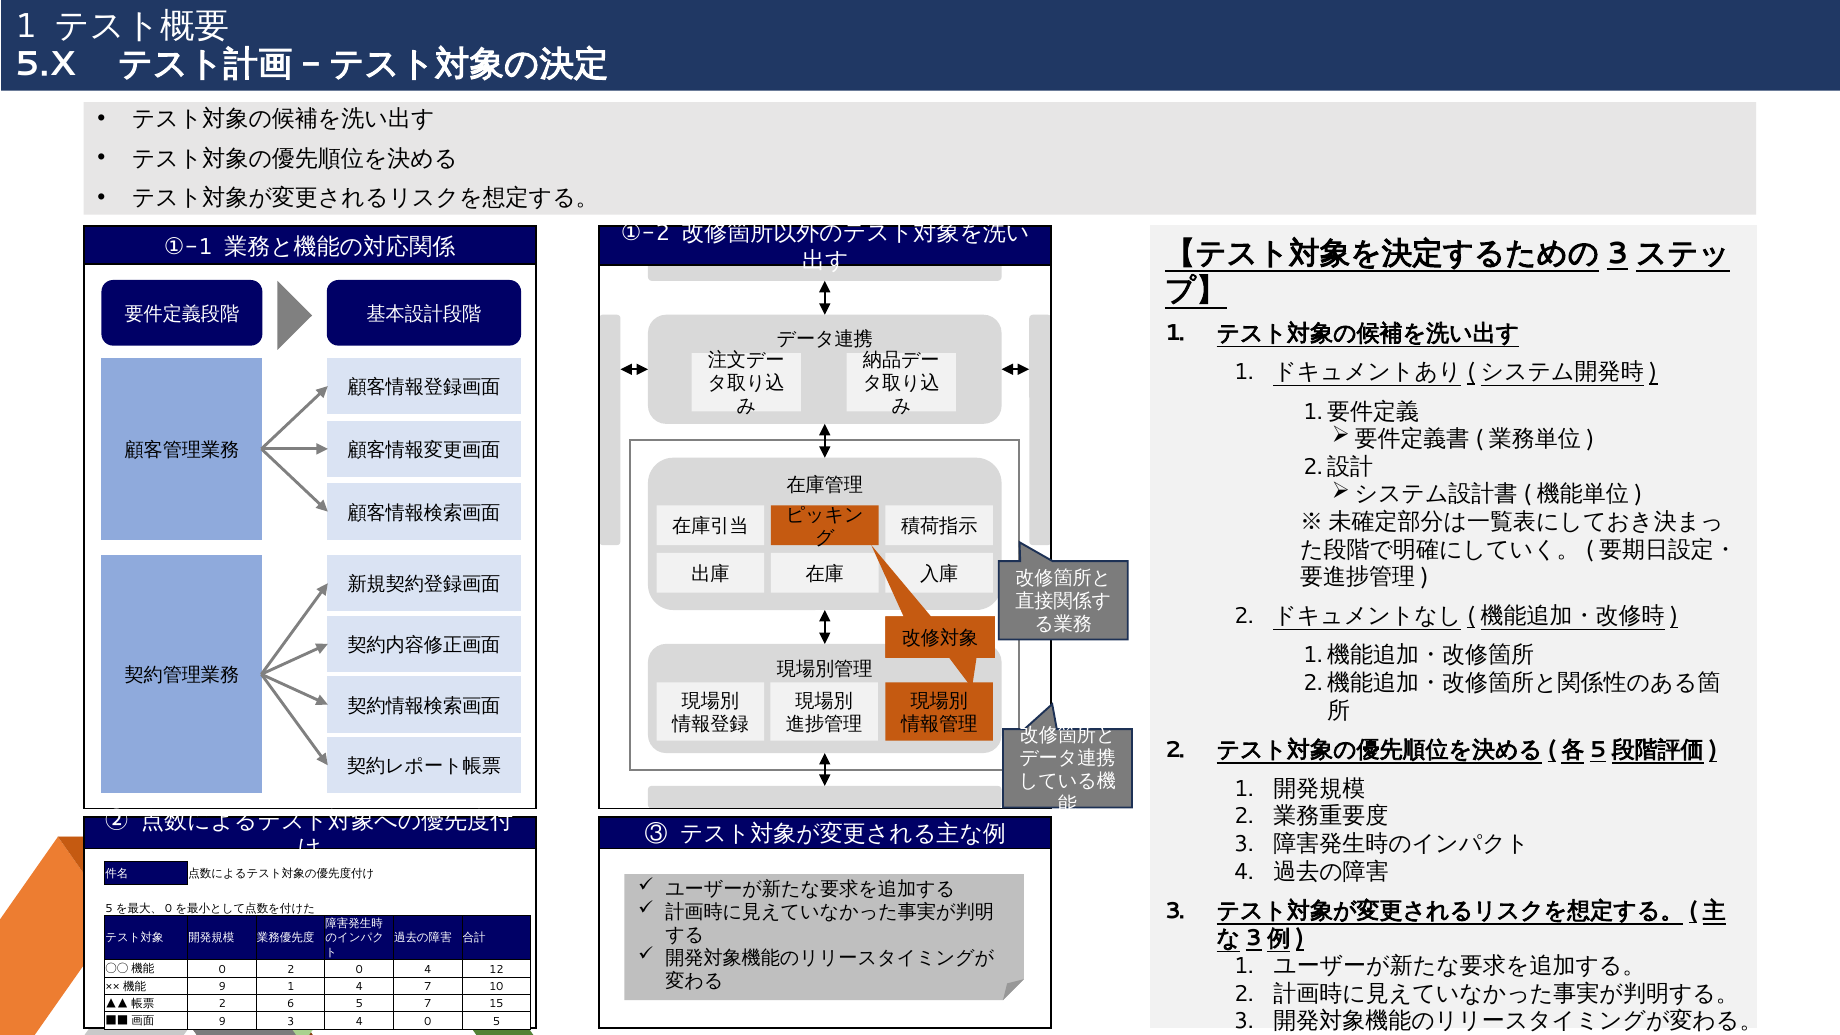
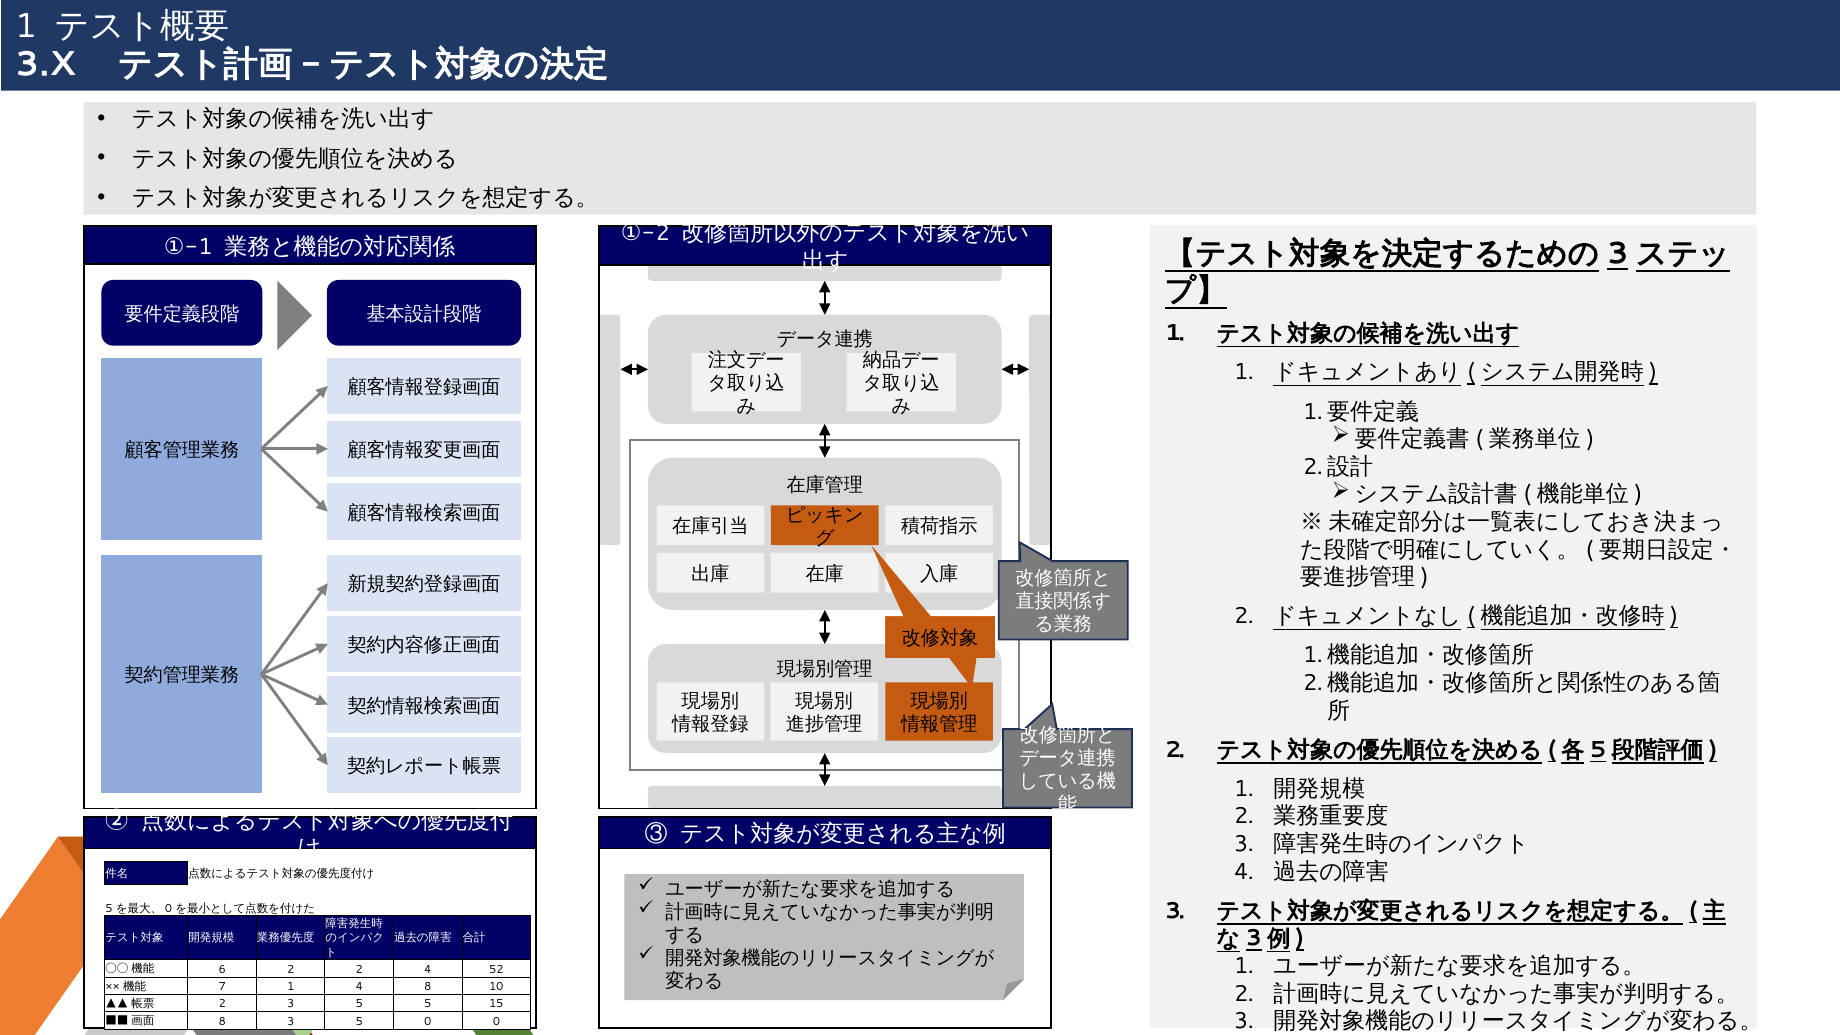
5.X: 5.X -> 3.X
0 at (222, 969): 0 -> 6
2 0: 0 -> 2
12: 12 -> 52
9 at (222, 987): 9 -> 7
4 7: 7 -> 8
2 6: 6 -> 3
5 7: 7 -> 5
9 at (222, 1021): 9 -> 8
4 at (359, 1021): 4 -> 5
0 5: 5 -> 0
